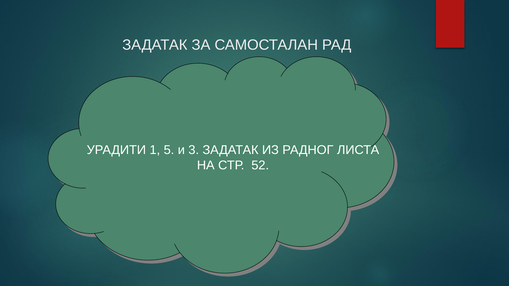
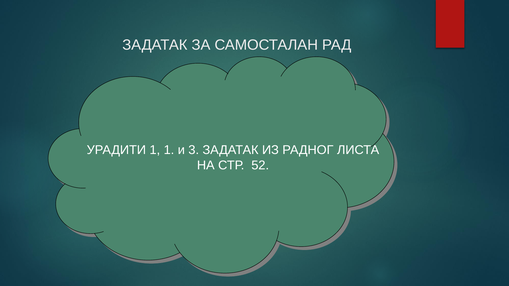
1 5: 5 -> 1
